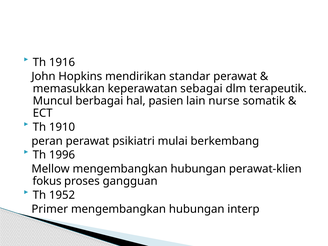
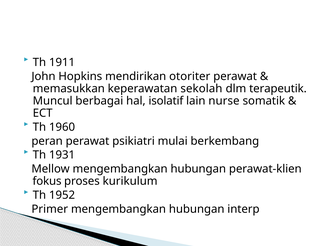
1916: 1916 -> 1911
standar: standar -> otoriter
sebagai: sebagai -> sekolah
pasien: pasien -> isolatif
1910: 1910 -> 1960
1996: 1996 -> 1931
gangguan: gangguan -> kurikulum
